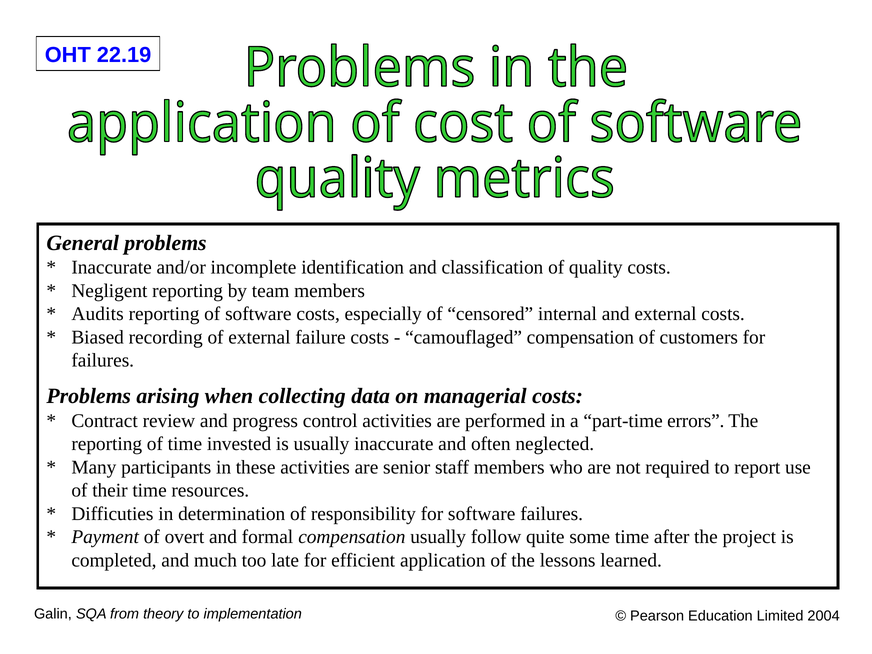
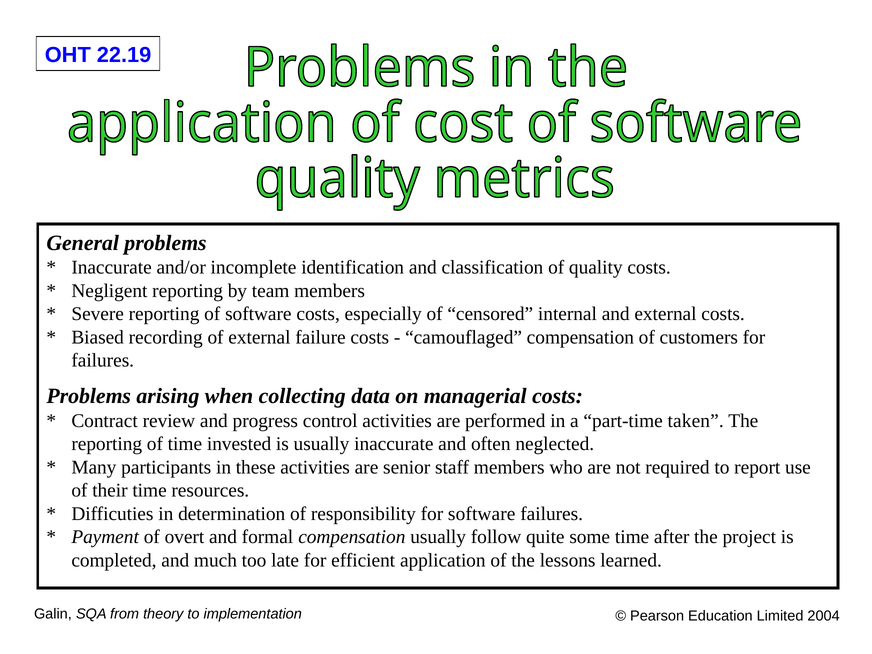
Audits: Audits -> Severe
errors: errors -> taken
